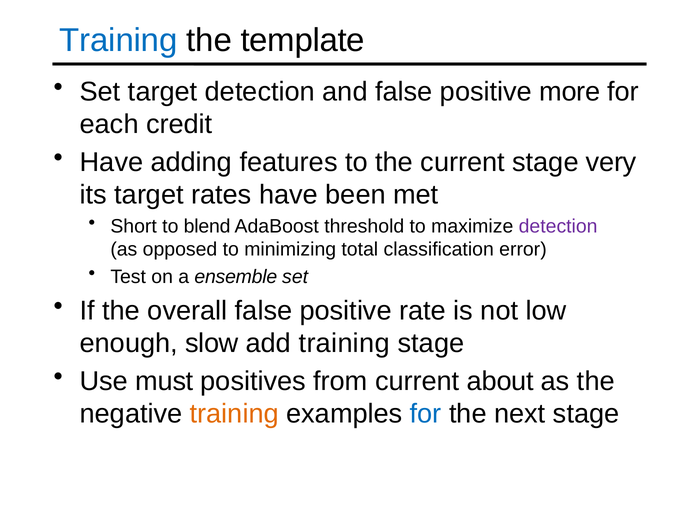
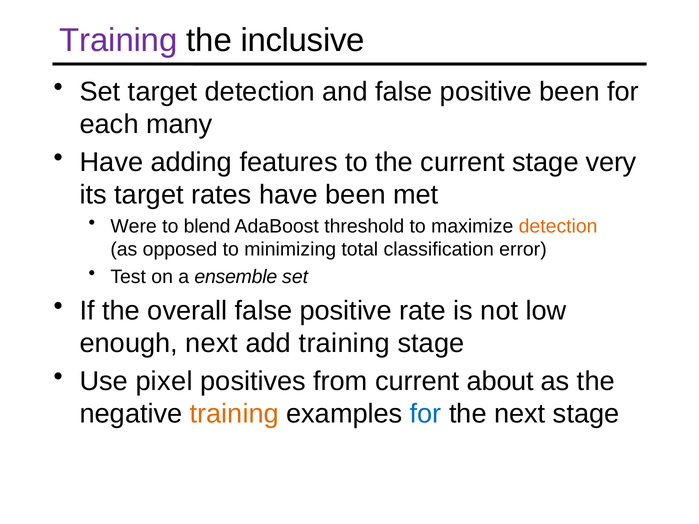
Training at (118, 40) colour: blue -> purple
template: template -> inclusive
positive more: more -> been
credit: credit -> many
Short: Short -> Were
detection at (558, 226) colour: purple -> orange
enough slow: slow -> next
must: must -> pixel
